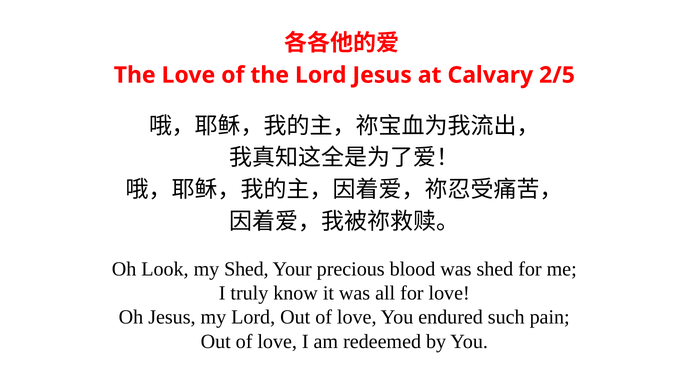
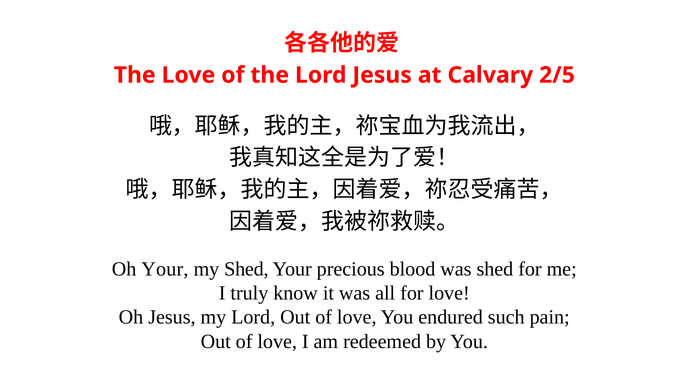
Oh Look: Look -> Your
